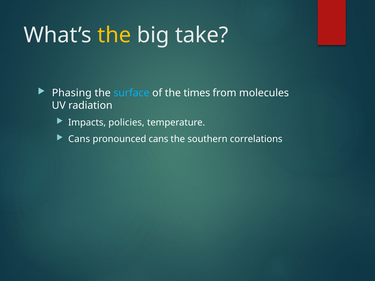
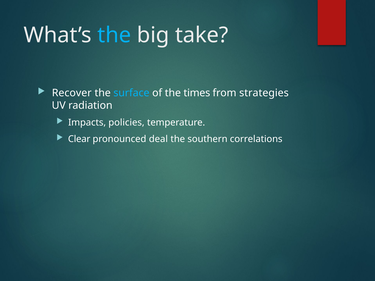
the at (114, 35) colour: yellow -> light blue
Phasing: Phasing -> Recover
molecules: molecules -> strategies
Cans at (79, 139): Cans -> Clear
pronounced cans: cans -> deal
